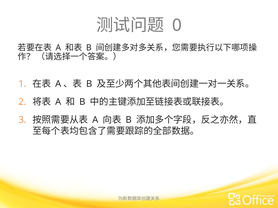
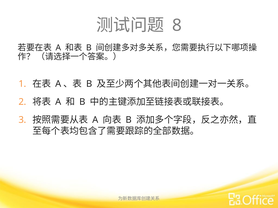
0: 0 -> 8
